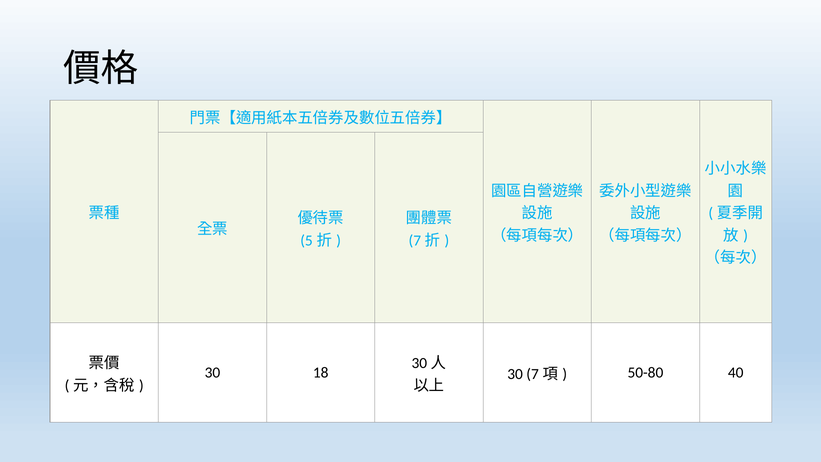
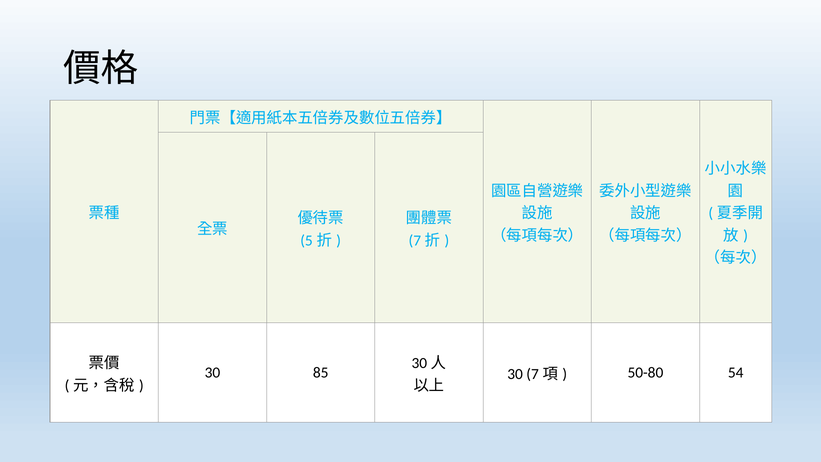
18: 18 -> 85
40: 40 -> 54
